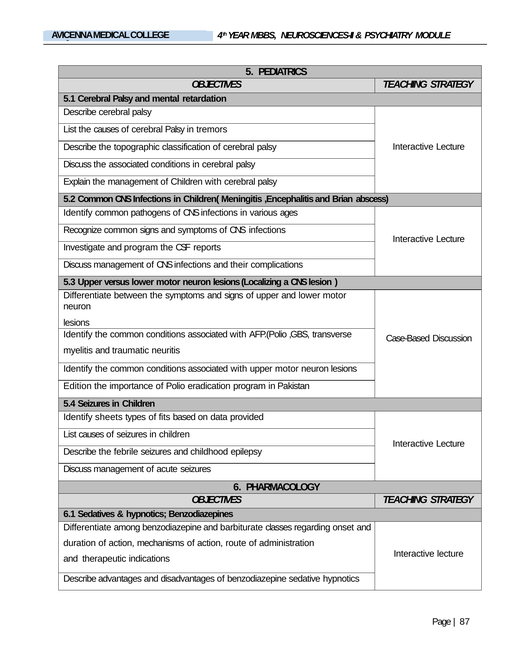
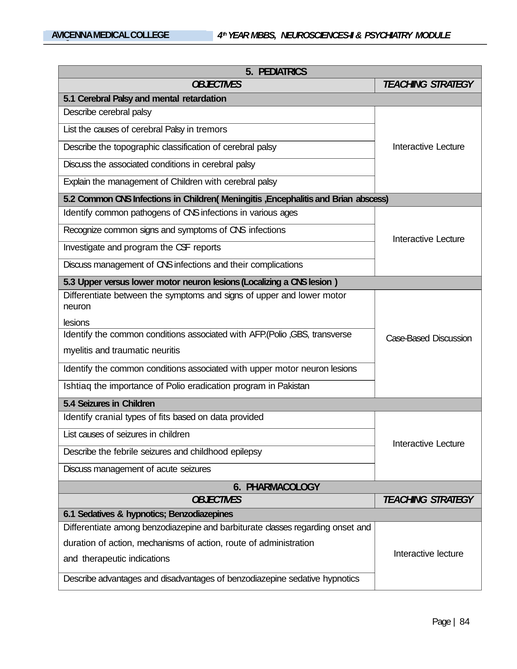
Edition: Edition -> Ishtiaq
sheets: sheets -> cranial
87: 87 -> 84
